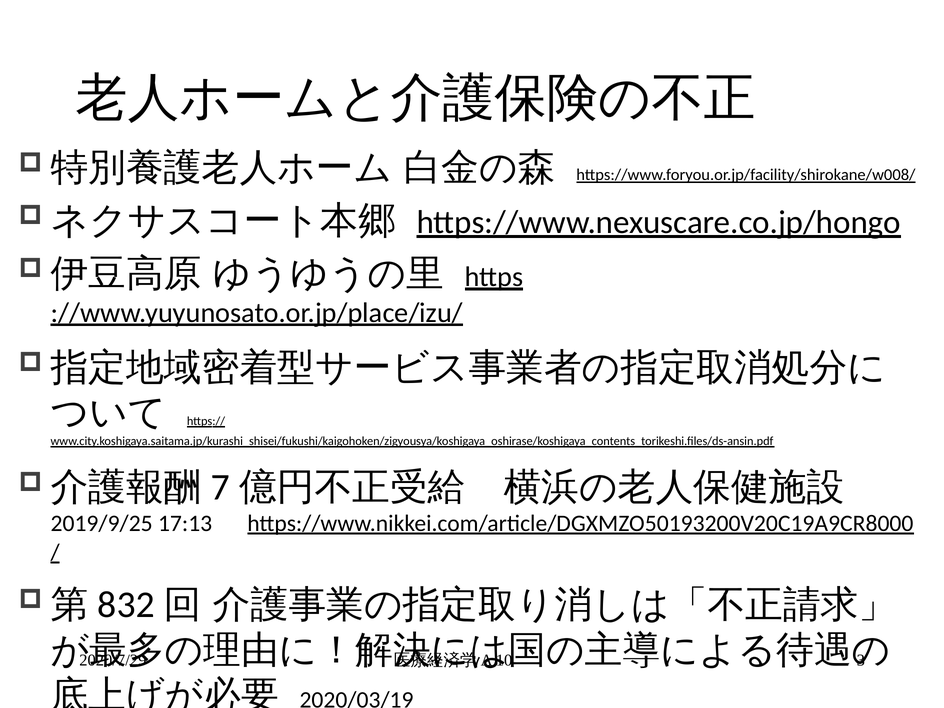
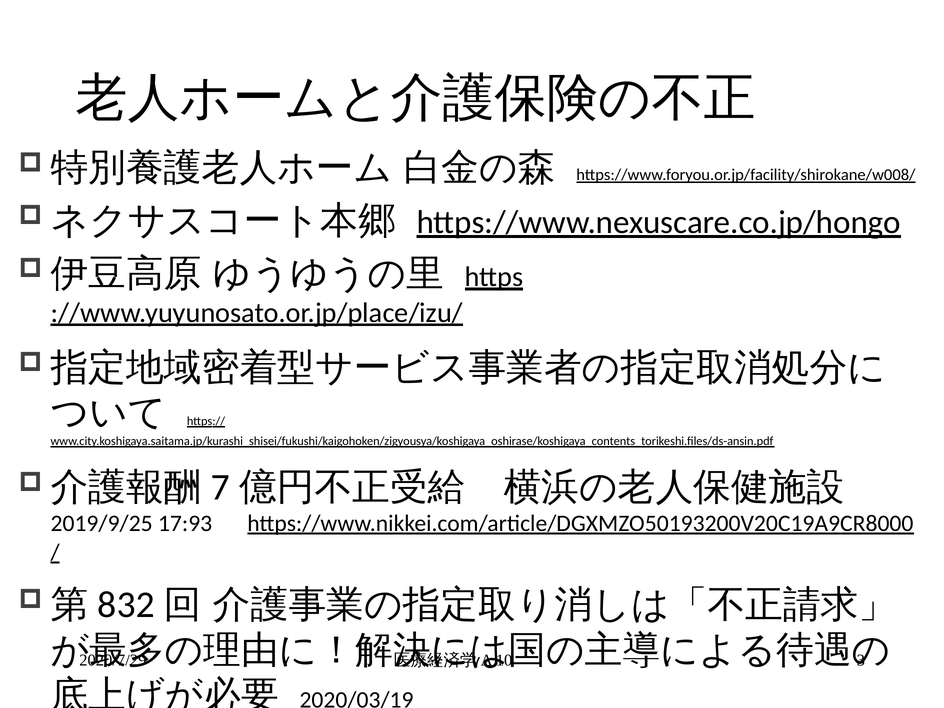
17:13: 17:13 -> 17:93
